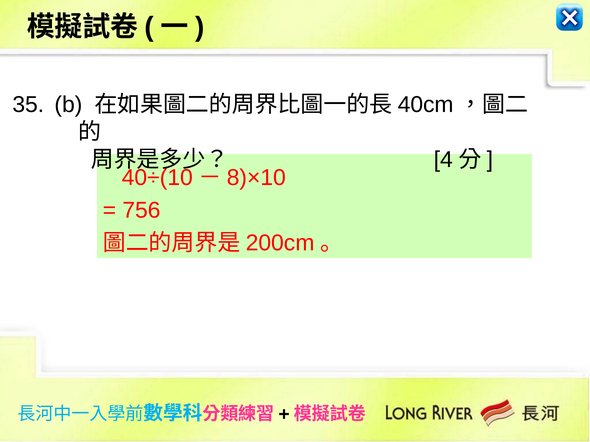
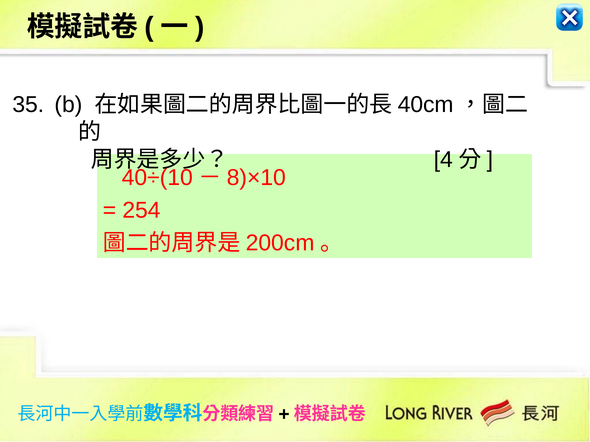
756: 756 -> 254
